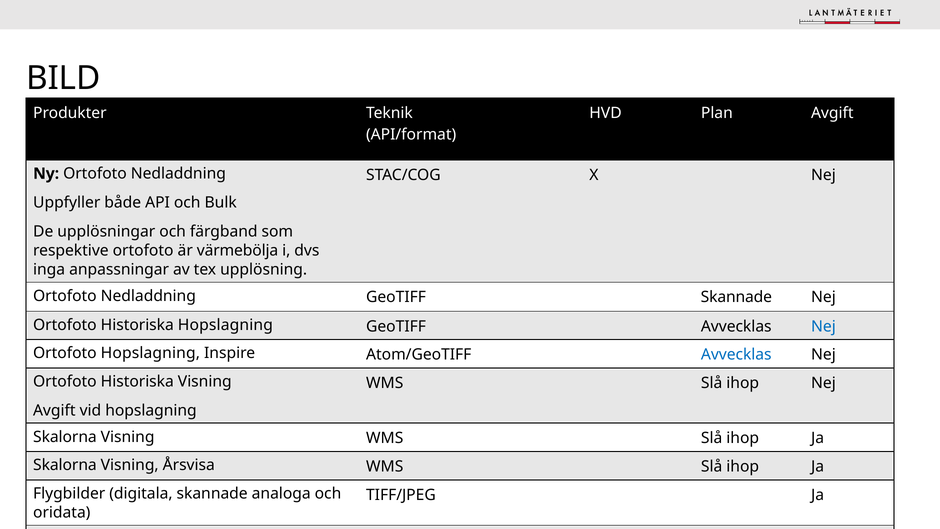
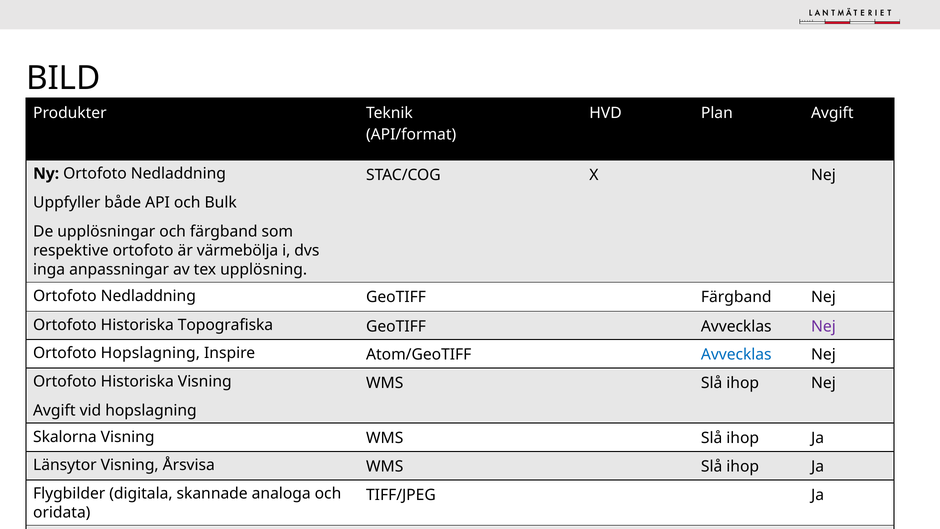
GeoTIFF Skannade: Skannade -> Färgband
Historiska Hopslagning: Hopslagning -> Topografiska
Nej at (823, 326) colour: blue -> purple
Skalorna at (65, 465): Skalorna -> Länsytor
